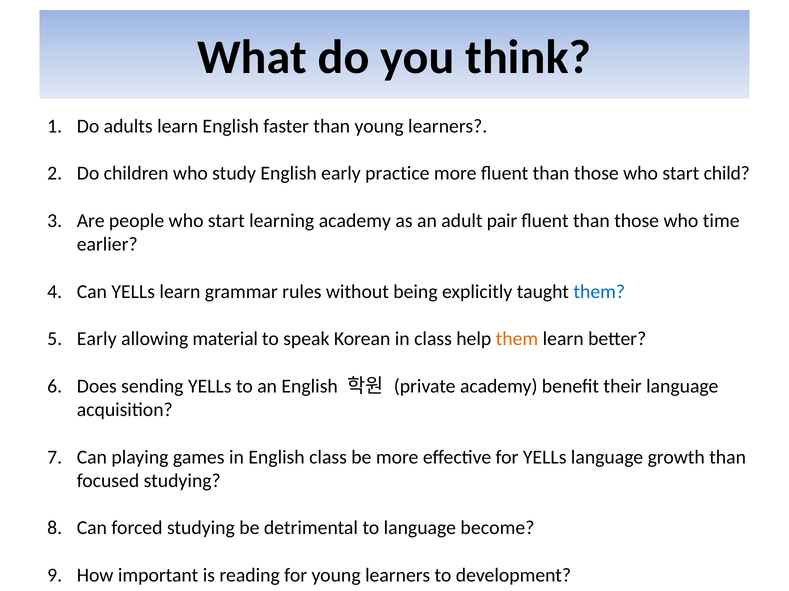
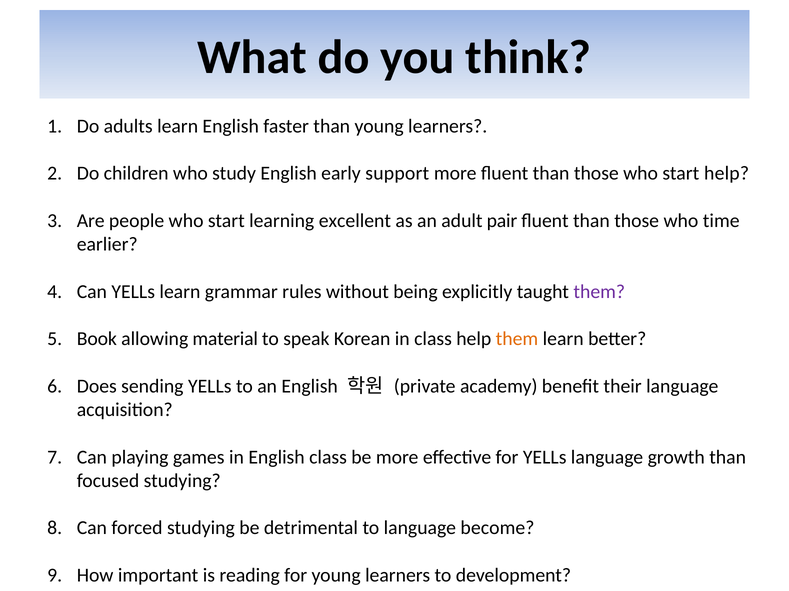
practice: practice -> support
start child: child -> help
learning academy: academy -> excellent
them at (599, 292) colour: blue -> purple
Early at (97, 339): Early -> Book
